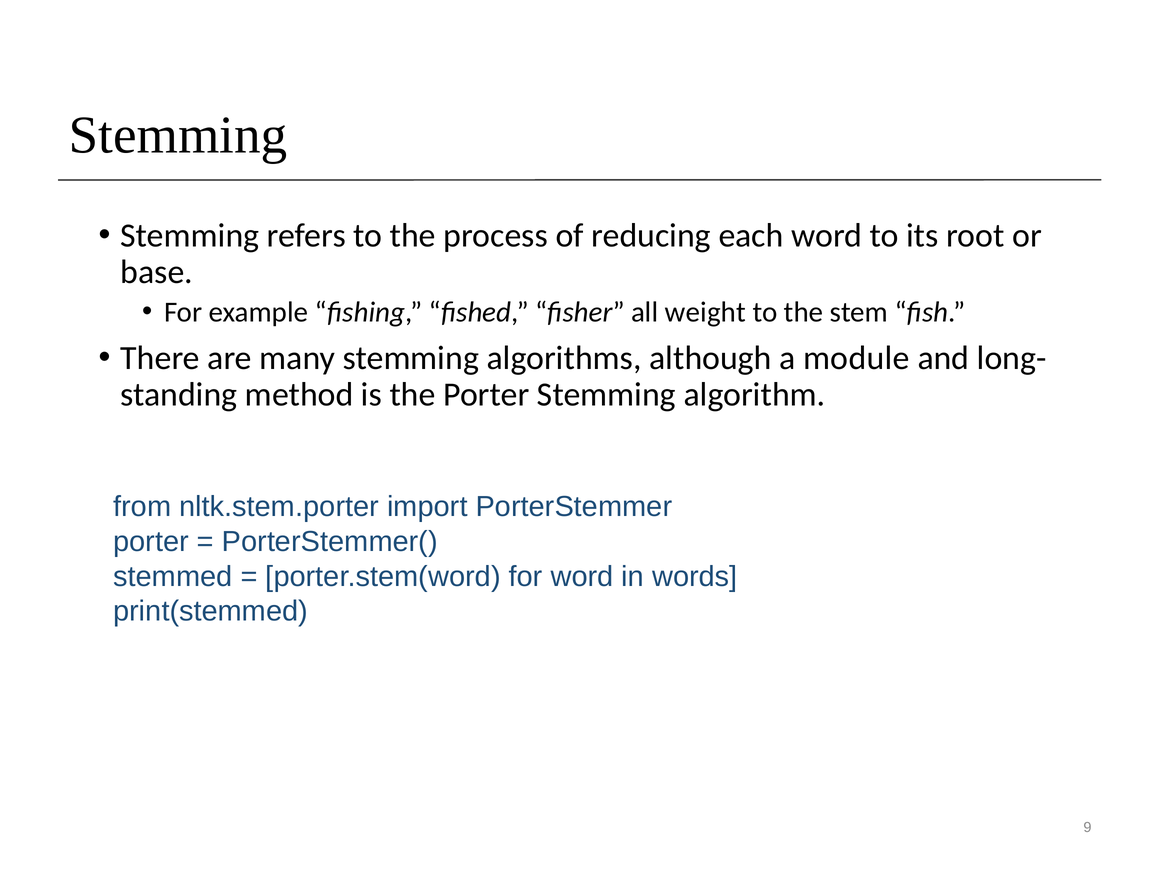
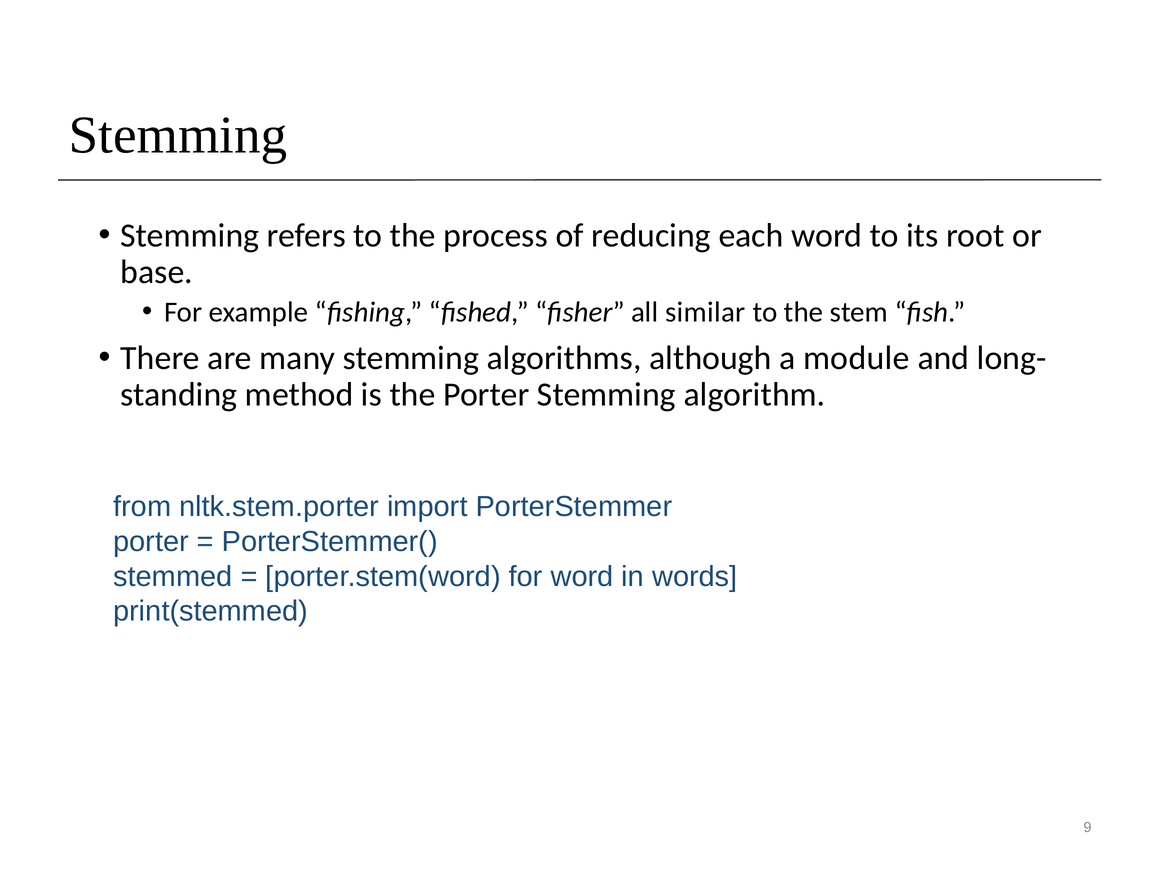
weight: weight -> similar
